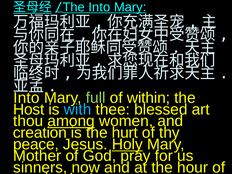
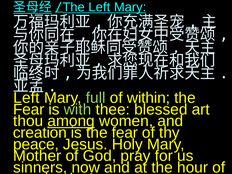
Into at (99, 7): Into -> Left
Into at (26, 98): Into -> Left
Host at (29, 109): Host -> Fear
with colour: light blue -> light green
is the hurt: hurt -> fear
Holy underline: present -> none
